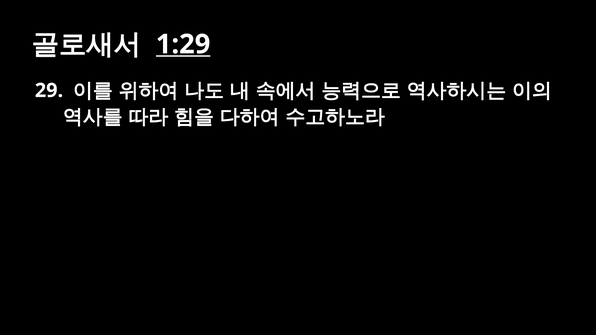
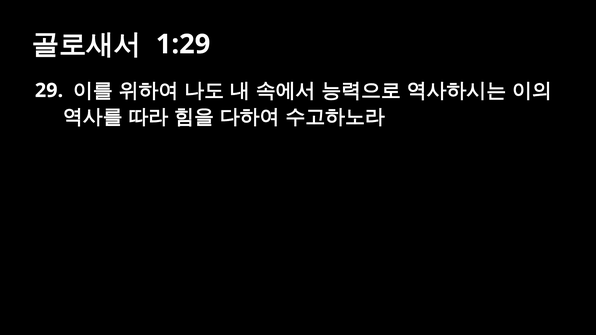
1:29 underline: present -> none
